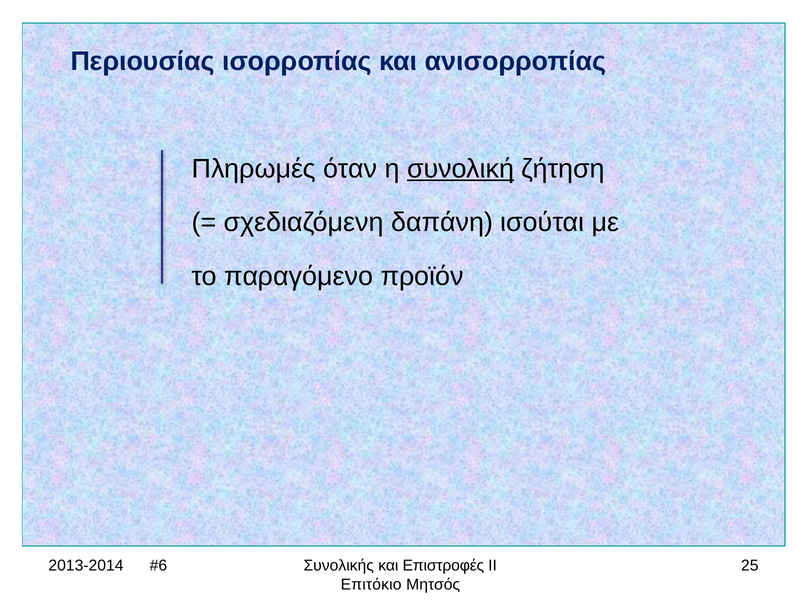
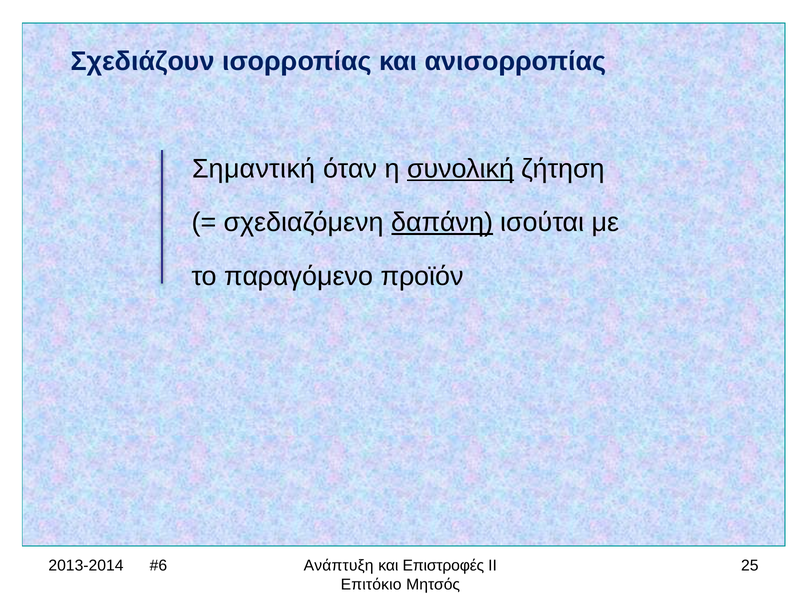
Περιουσίας: Περιουσίας -> Σχεδιάζουν
Πληρωμές: Πληρωμές -> Σημαντική
δαπάνη underline: none -> present
Συνολικής: Συνολικής -> Ανάπτυξη
